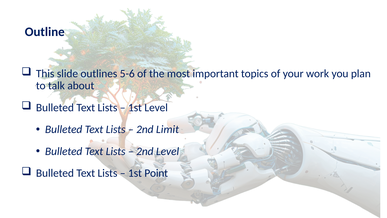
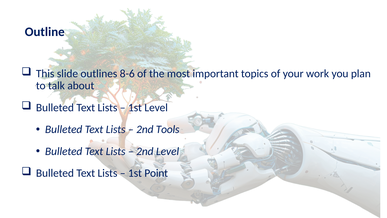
5-6: 5-6 -> 8-6
Limit: Limit -> Tools
